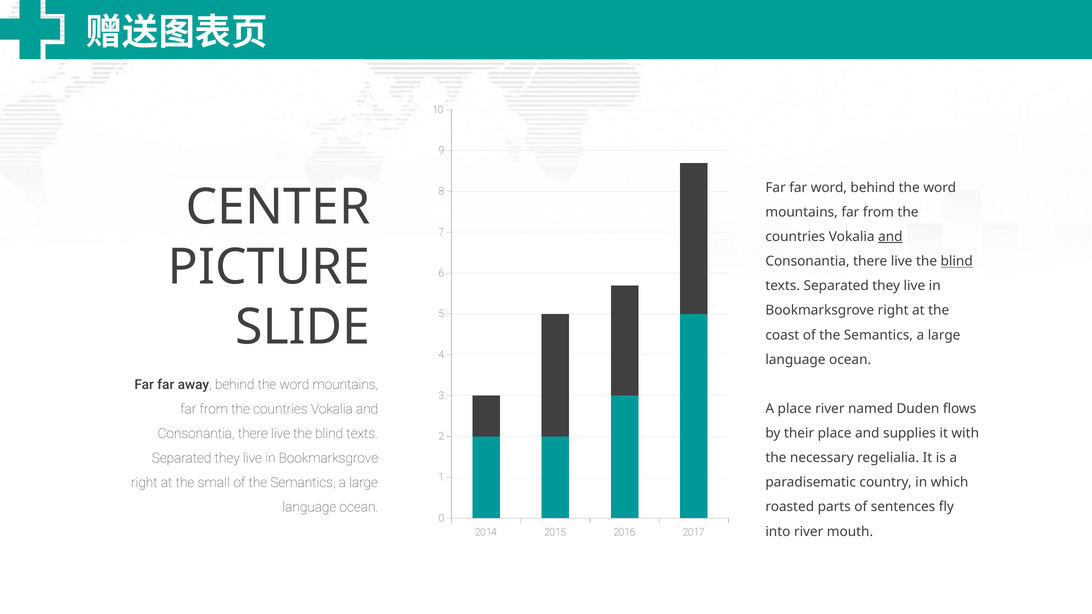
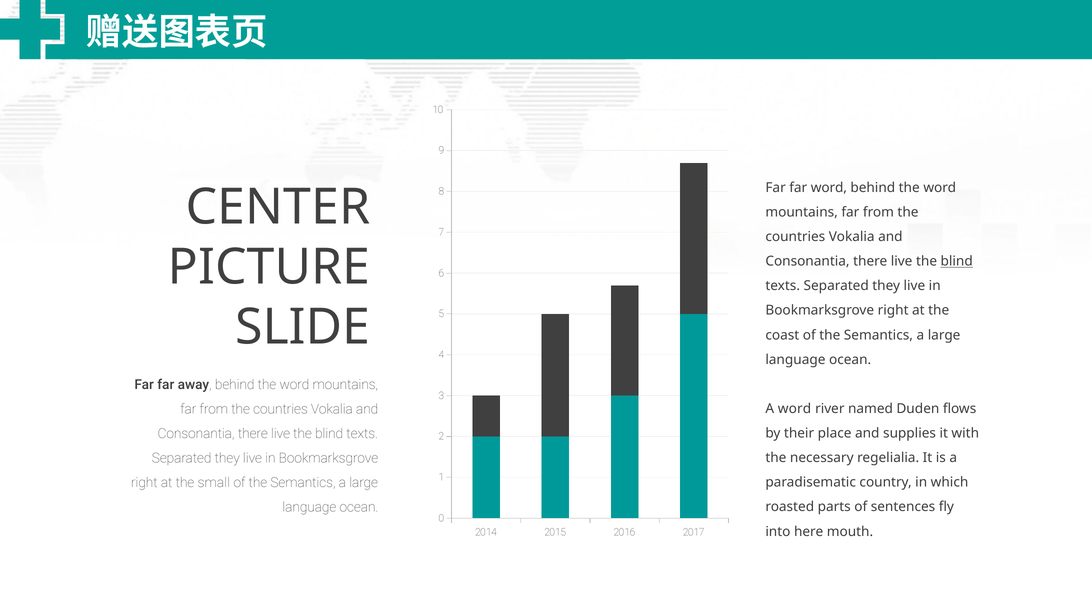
and at (890, 237) underline: present -> none
A place: place -> word
into river: river -> here
